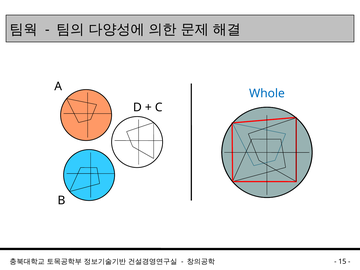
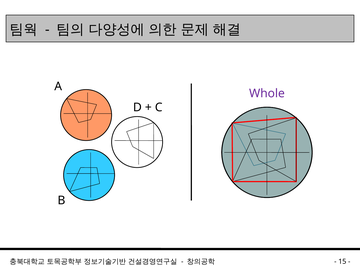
Whole colour: blue -> purple
